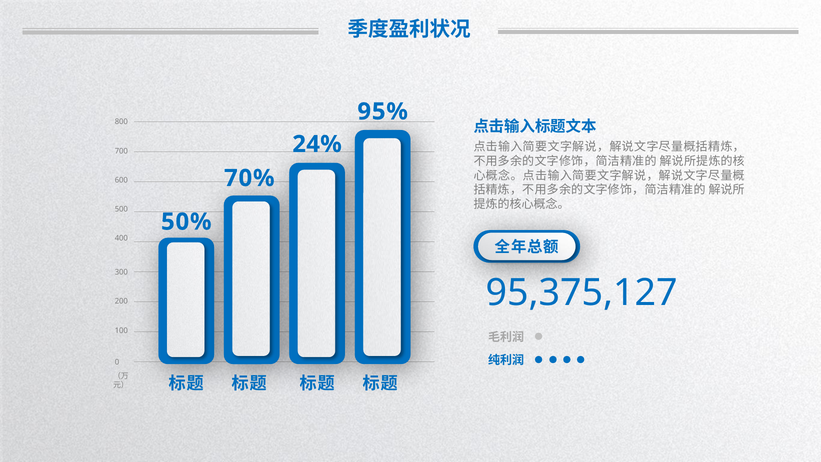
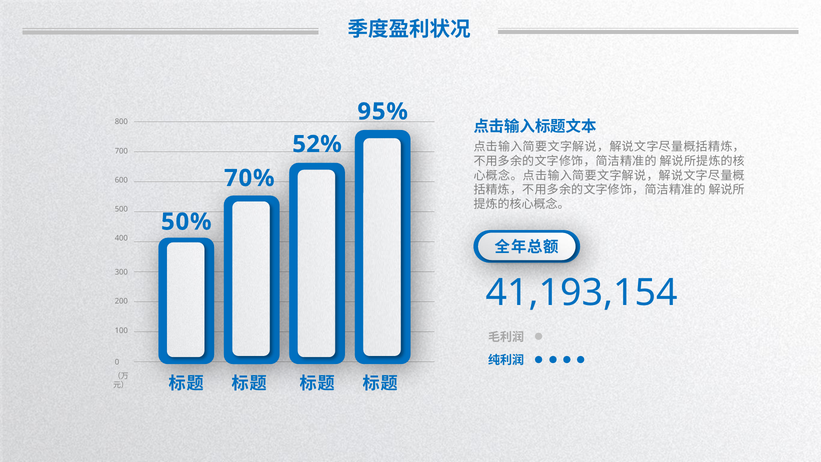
24%: 24% -> 52%
95,375,127: 95,375,127 -> 41,193,154
